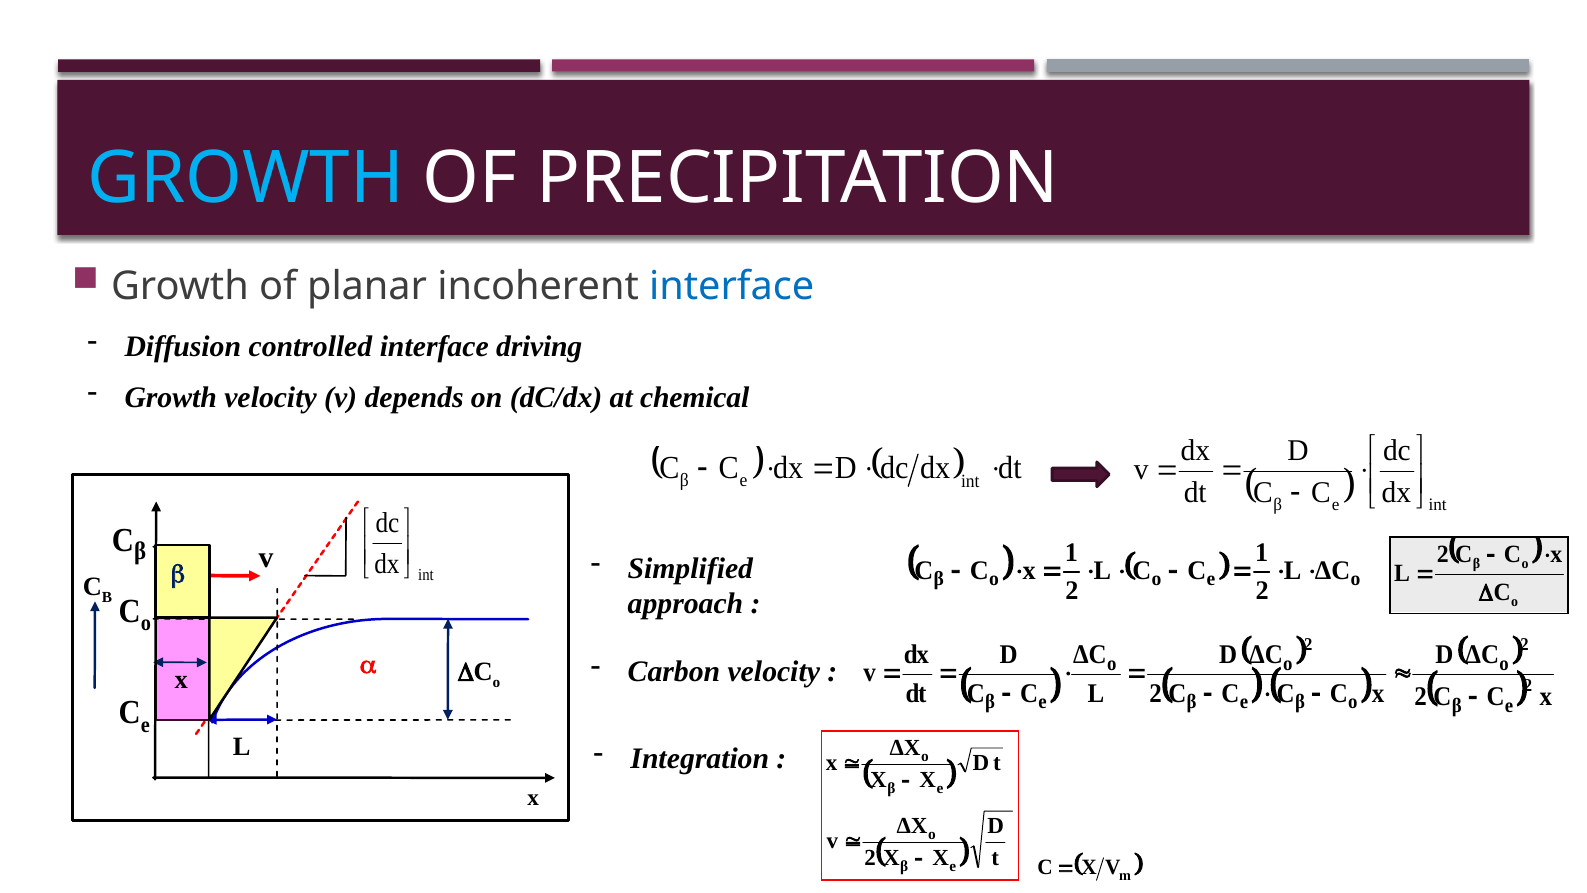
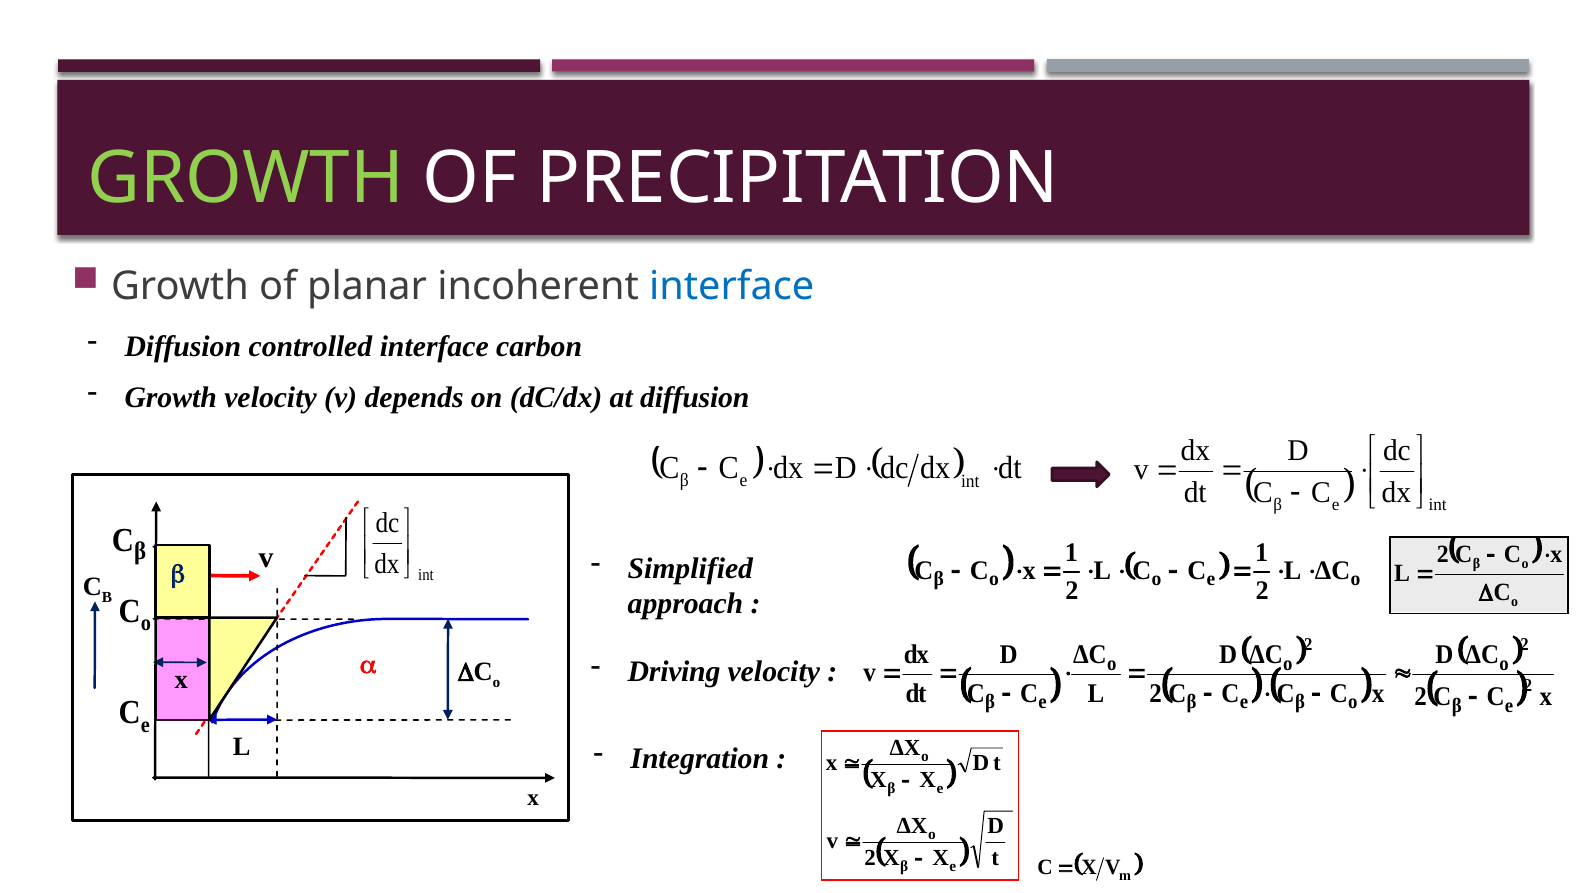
GROWTH at (246, 179) colour: light blue -> light green
driving: driving -> carbon
at chemical: chemical -> diffusion
Carbon: Carbon -> Driving
